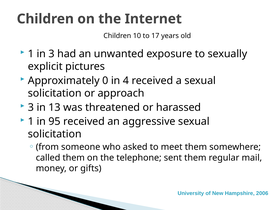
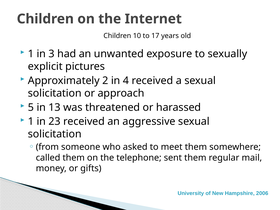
0: 0 -> 2
3 at (31, 107): 3 -> 5
95: 95 -> 23
